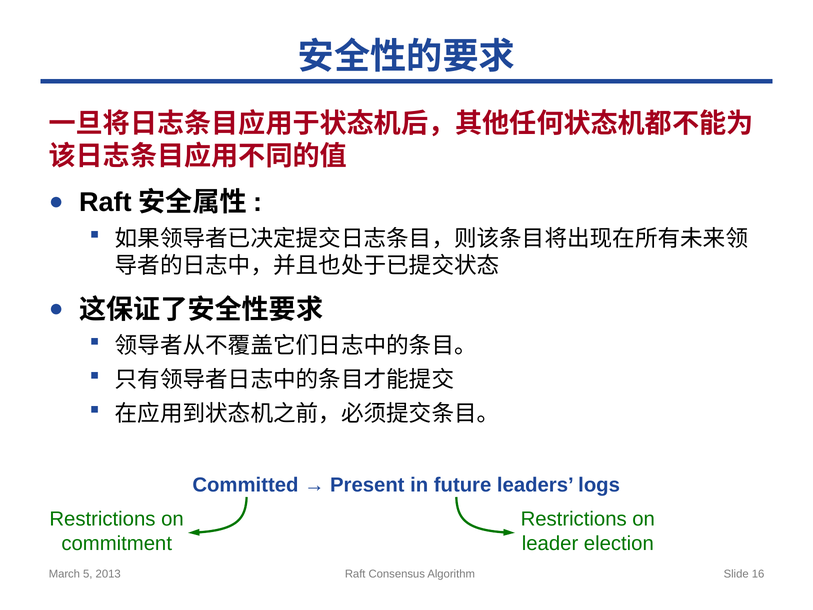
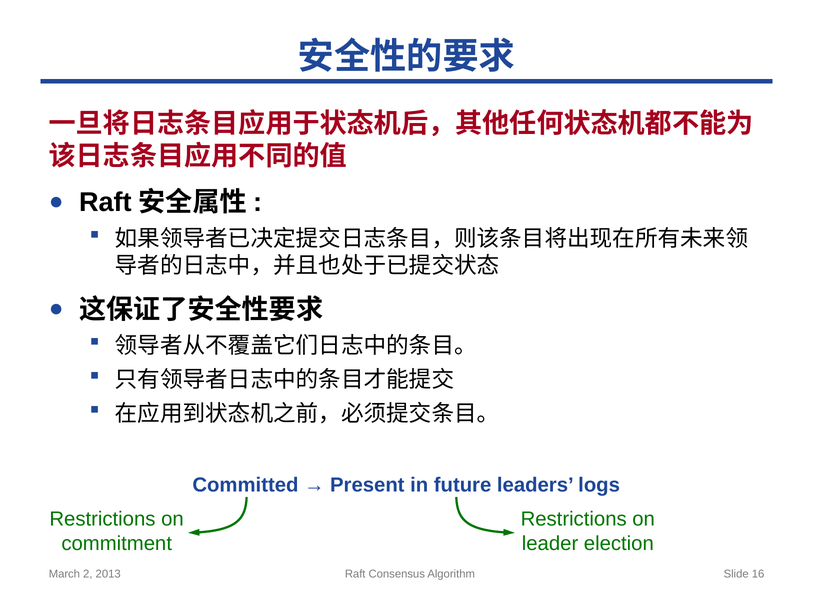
5: 5 -> 2
